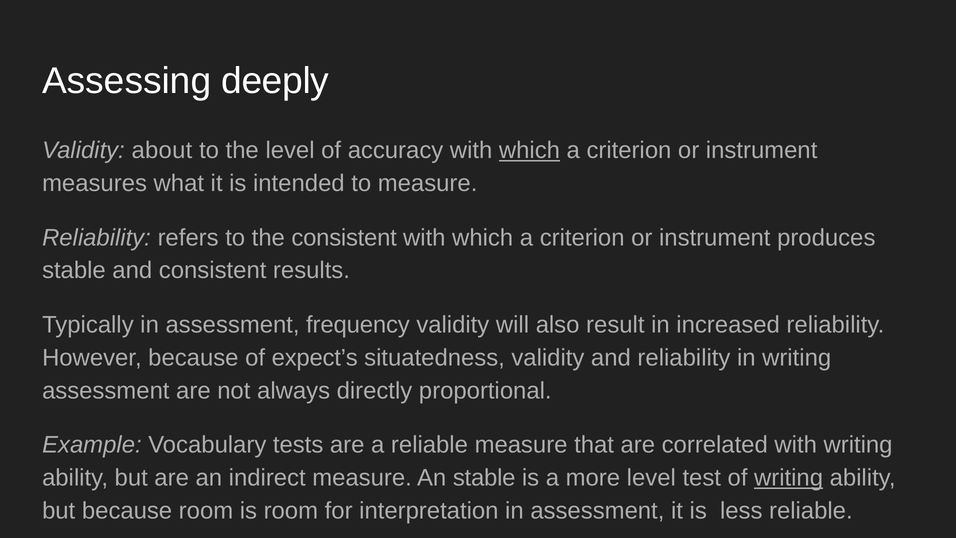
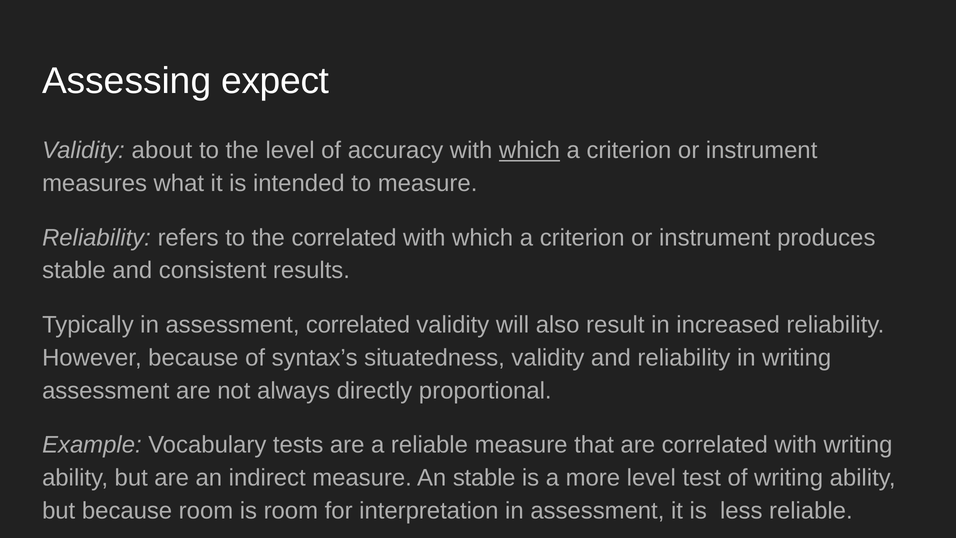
deeply: deeply -> expect
the consistent: consistent -> correlated
assessment frequency: frequency -> correlated
expect’s: expect’s -> syntax’s
writing at (789, 478) underline: present -> none
